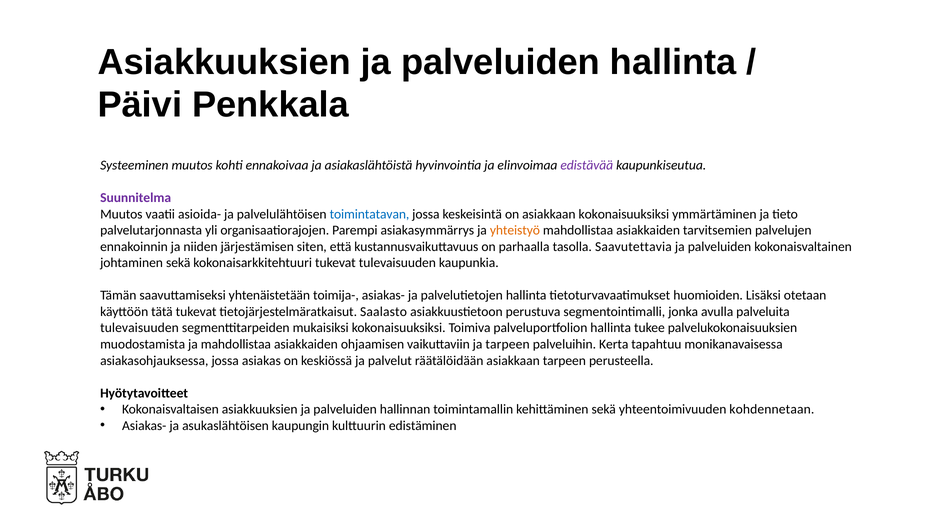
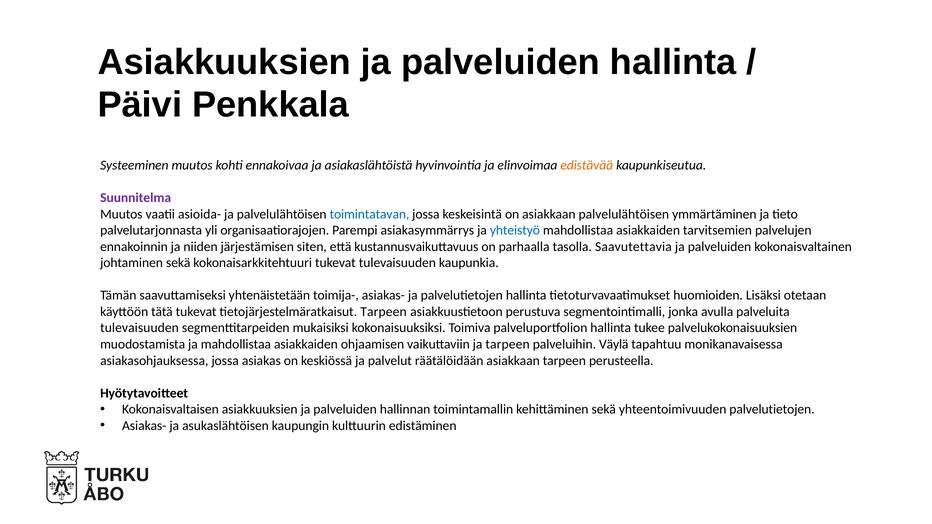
edistävää colour: purple -> orange
asiakkaan kokonaisuuksiksi: kokonaisuuksiksi -> palvelulähtöisen
yhteistyö colour: orange -> blue
tietojärjestelmäratkaisut Saalasto: Saalasto -> Tarpeen
Kerta: Kerta -> Väylä
yhteentoimivuuden kohdennetaan: kohdennetaan -> palvelutietojen
